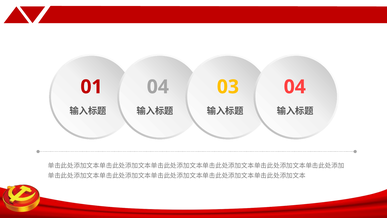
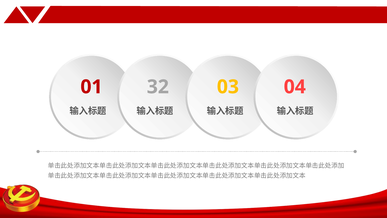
01 04: 04 -> 32
